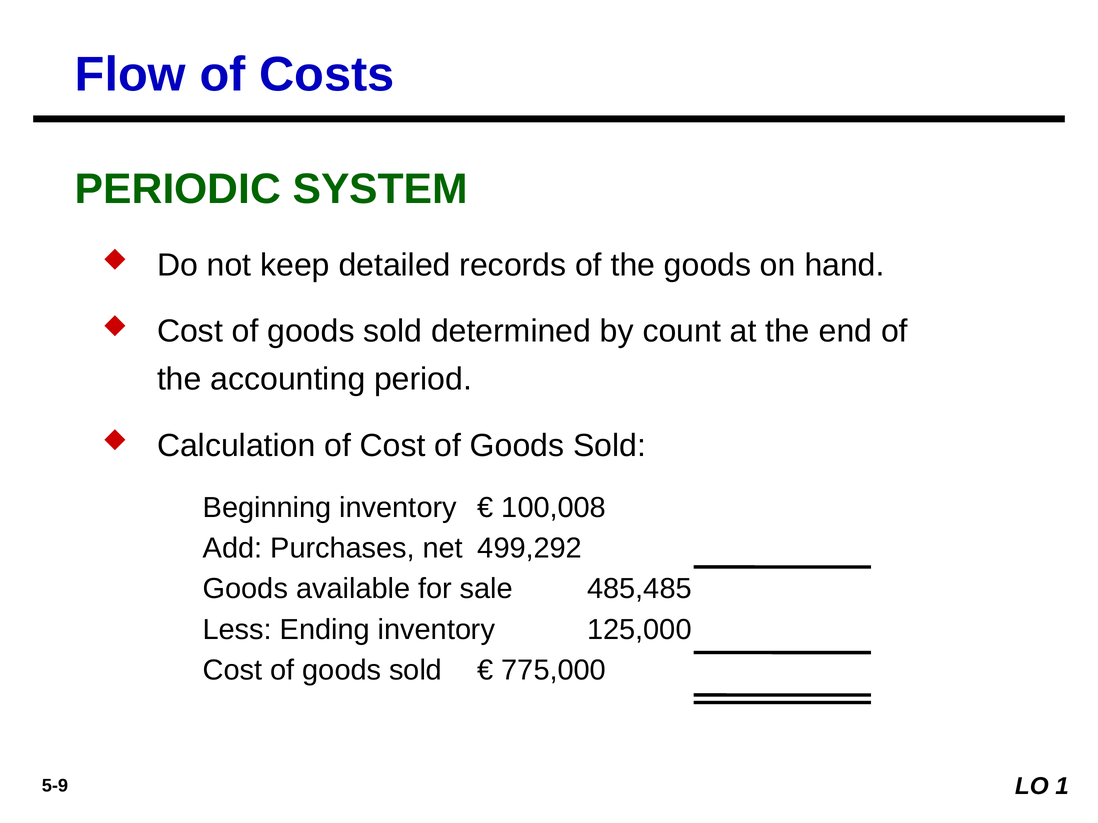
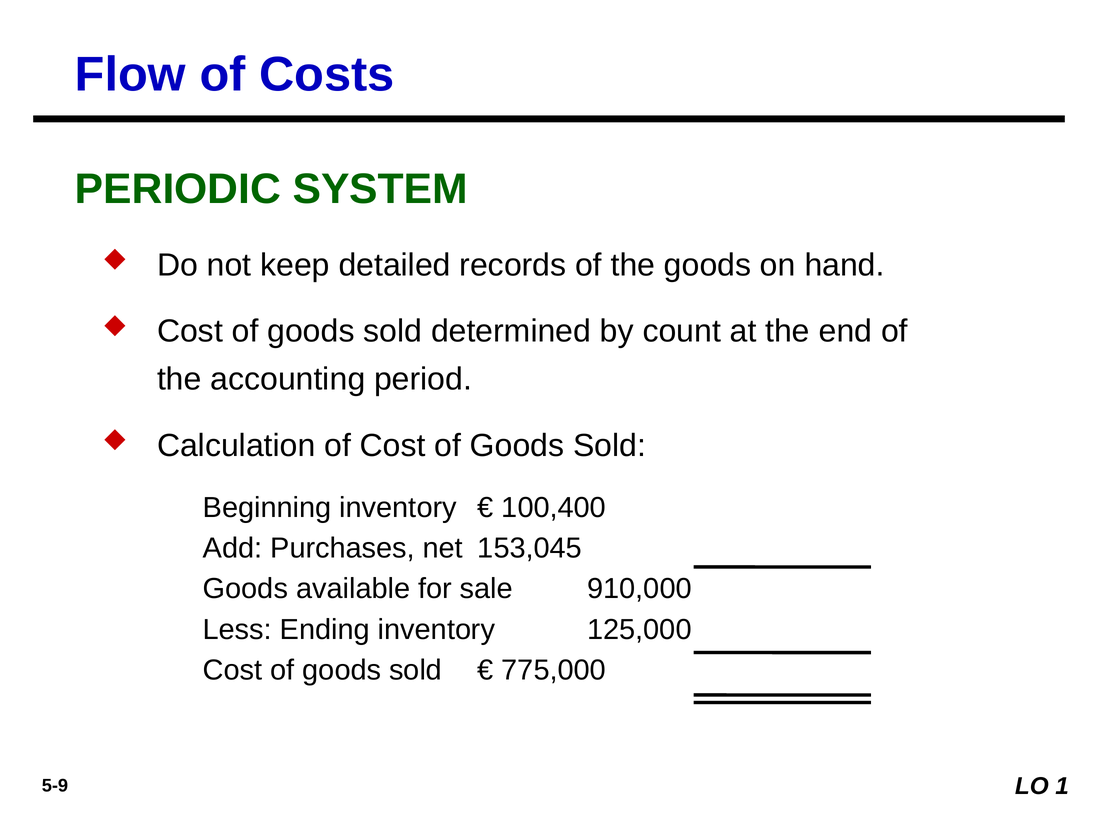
100,008: 100,008 -> 100,400
499,292: 499,292 -> 153,045
485,485: 485,485 -> 910,000
